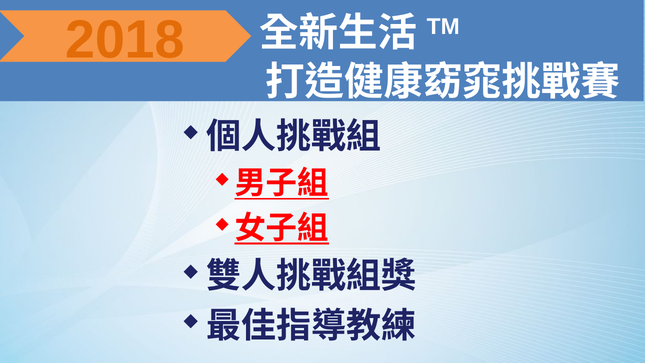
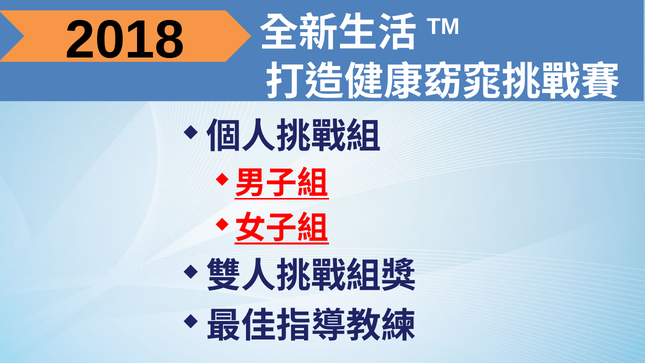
2018 colour: orange -> black
